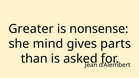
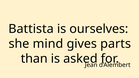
Greater: Greater -> Battista
nonsense: nonsense -> ourselves
